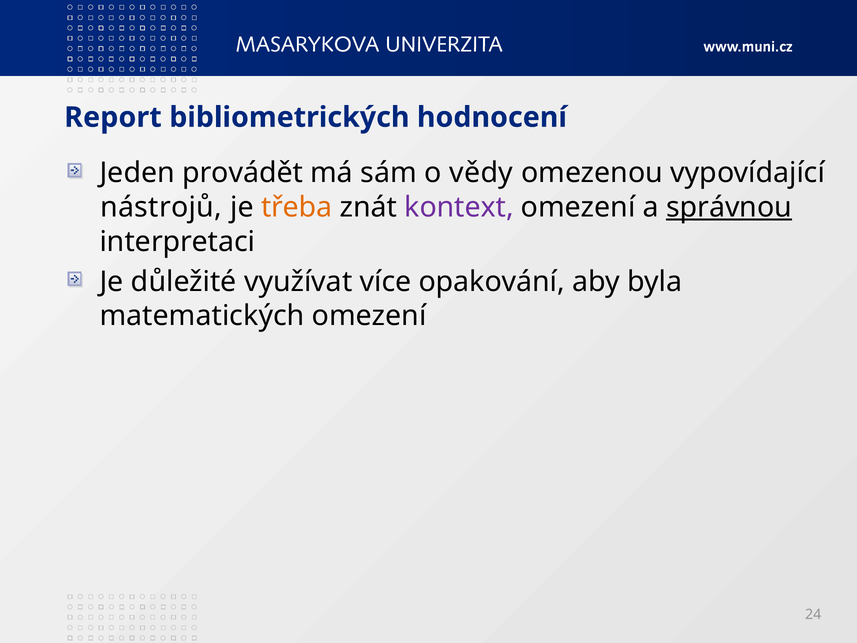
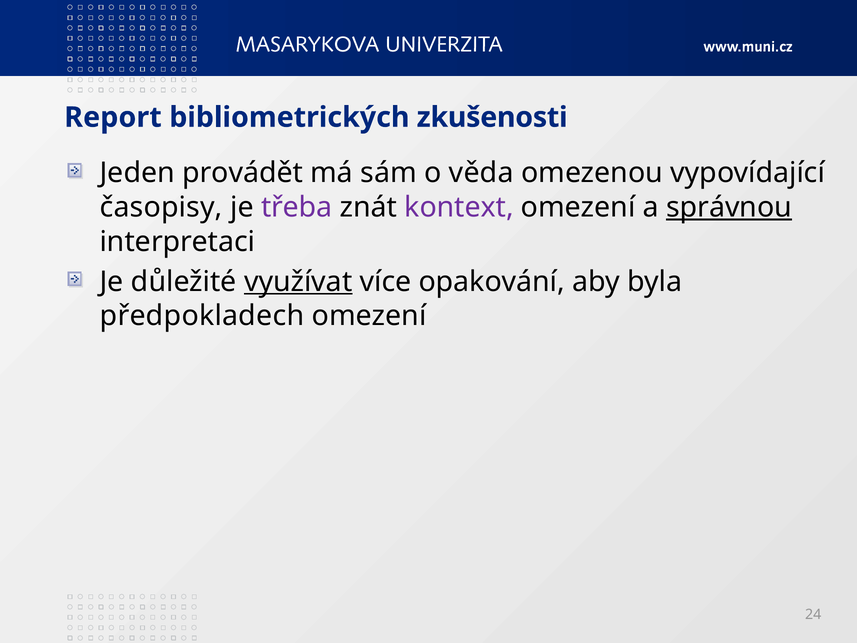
hodnocení: hodnocení -> zkušenosti
vědy: vědy -> věda
nástrojů: nástrojů -> časopisy
třeba colour: orange -> purple
využívat underline: none -> present
matematických: matematických -> předpokladech
